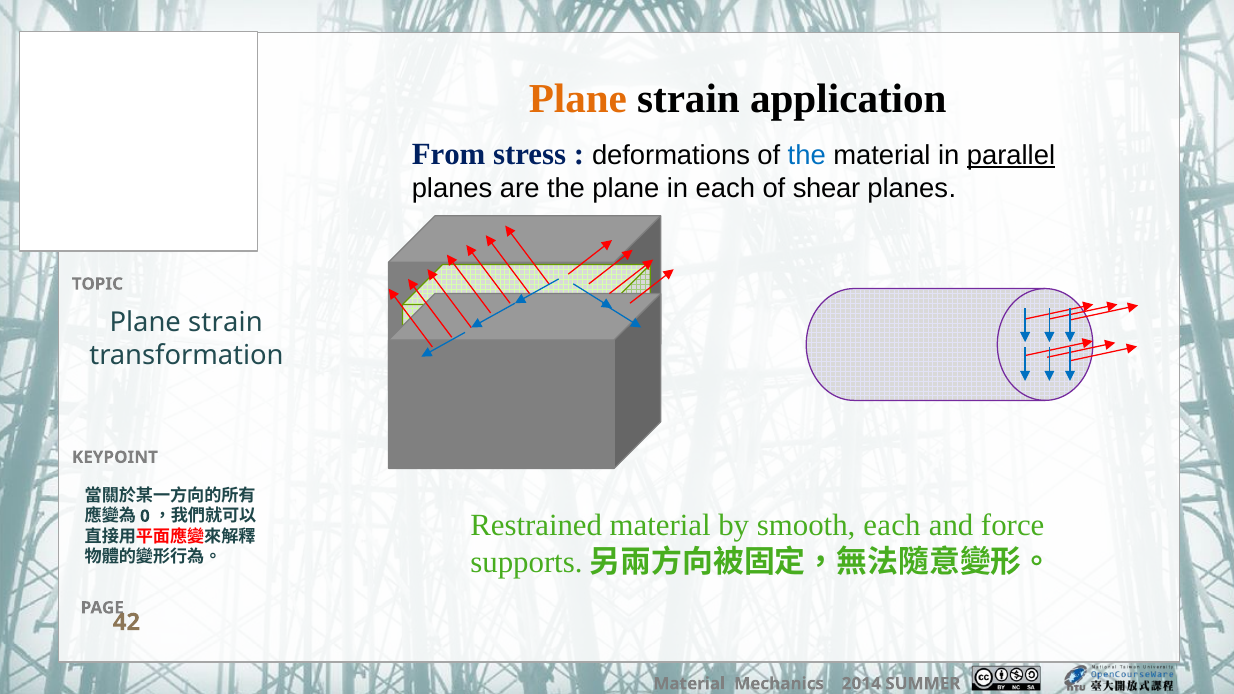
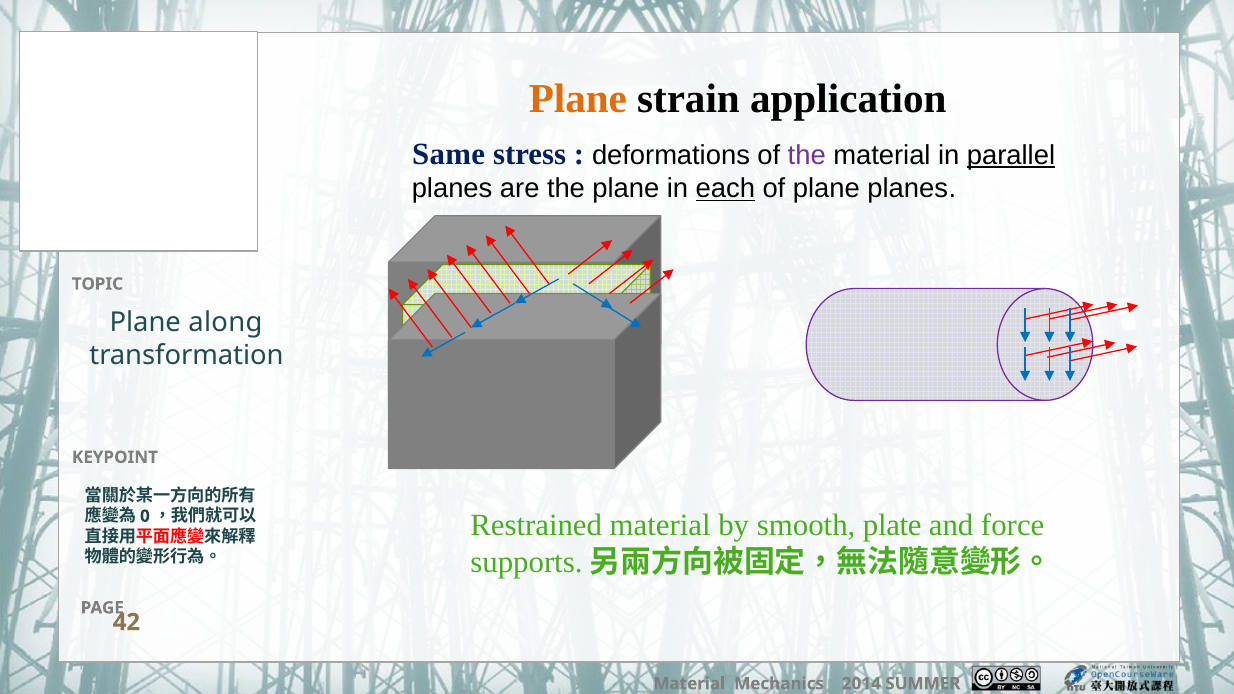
From: From -> Same
the at (807, 155) colour: blue -> purple
each at (725, 189) underline: none -> present
of shear: shear -> plane
strain at (225, 323): strain -> along
smooth each: each -> plate
